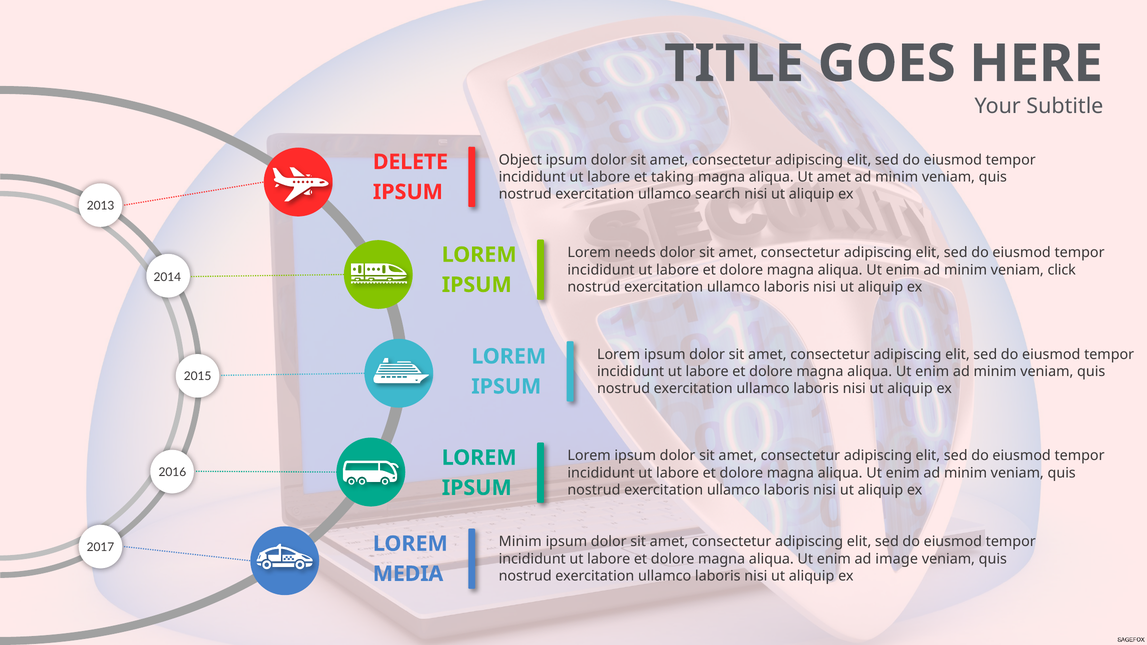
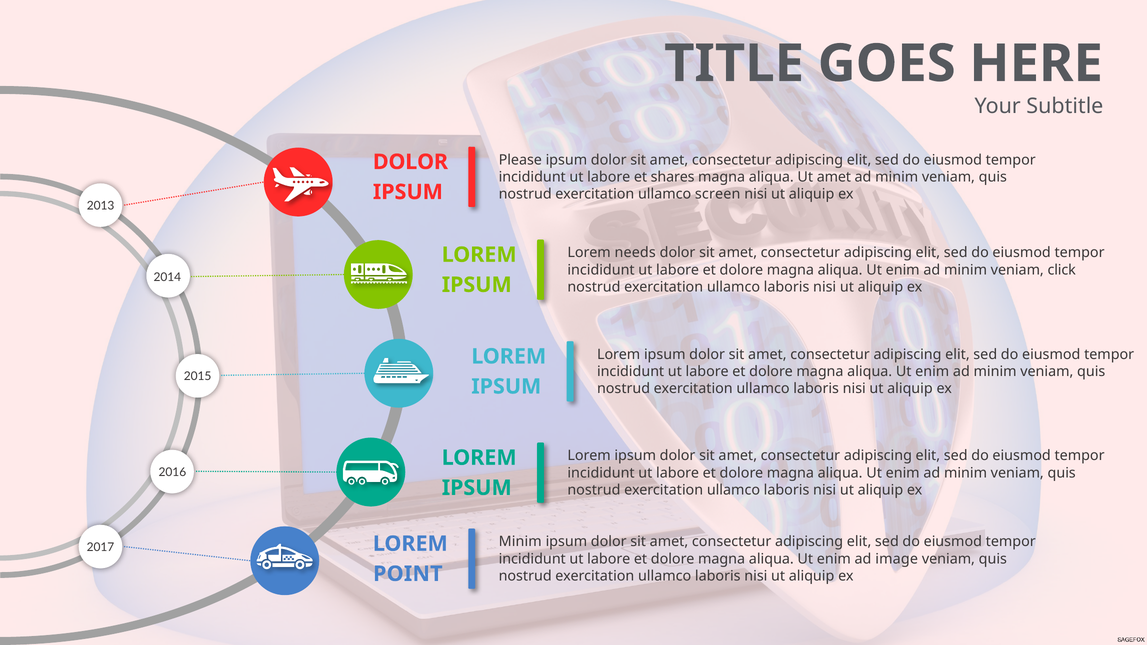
Object: Object -> Please
DELETE at (410, 162): DELETE -> DOLOR
taking: taking -> shares
search: search -> screen
MEDIA: MEDIA -> POINT
